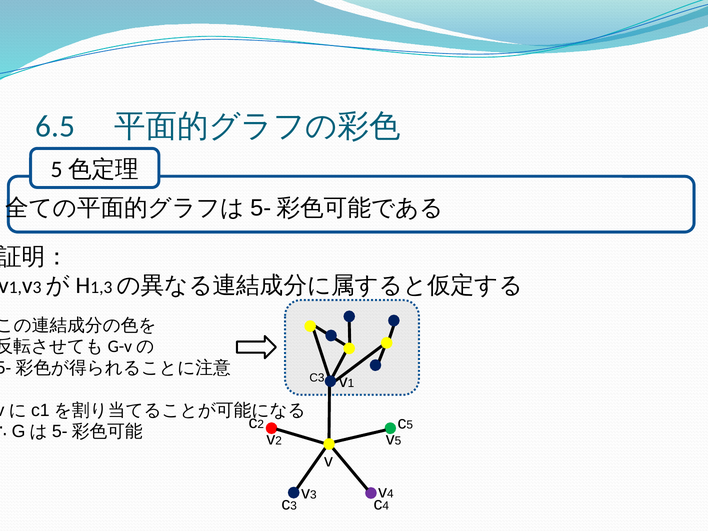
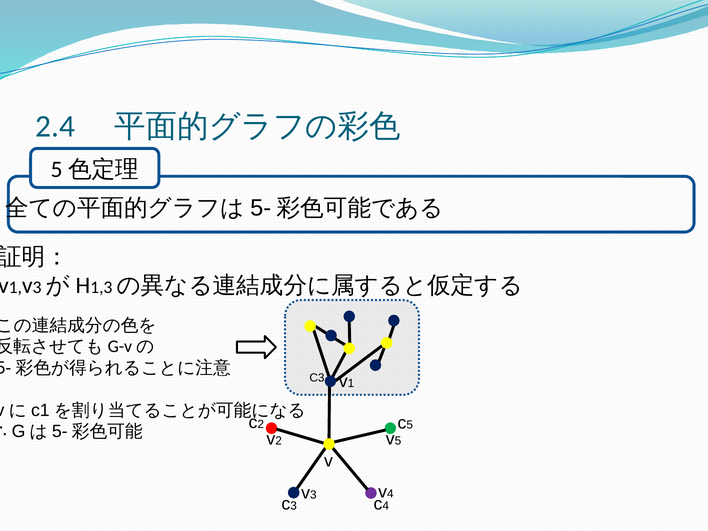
6.5: 6.5 -> 2.4
